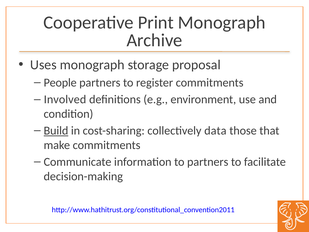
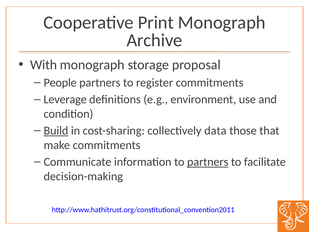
Uses: Uses -> With
Involved: Involved -> Leverage
partners at (208, 162) underline: none -> present
